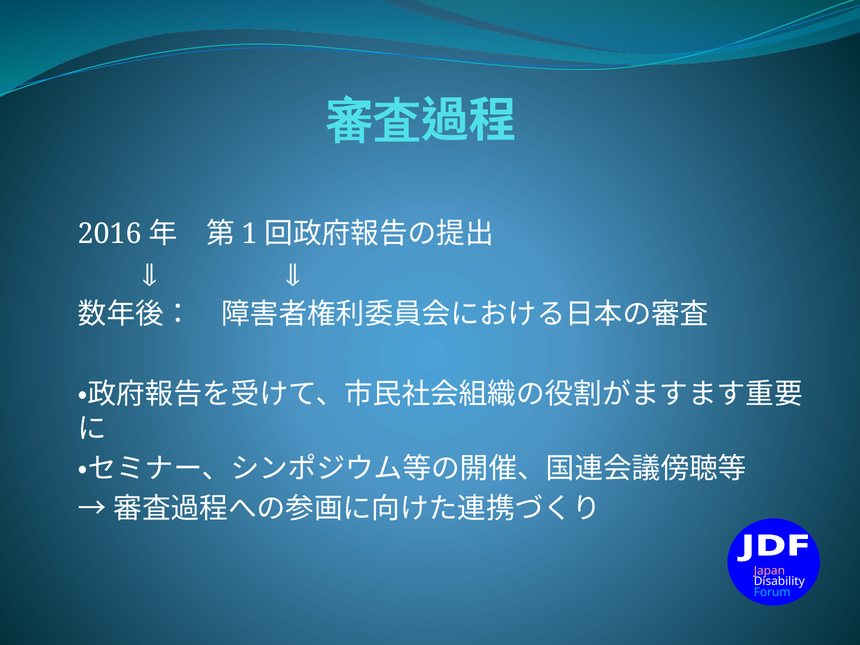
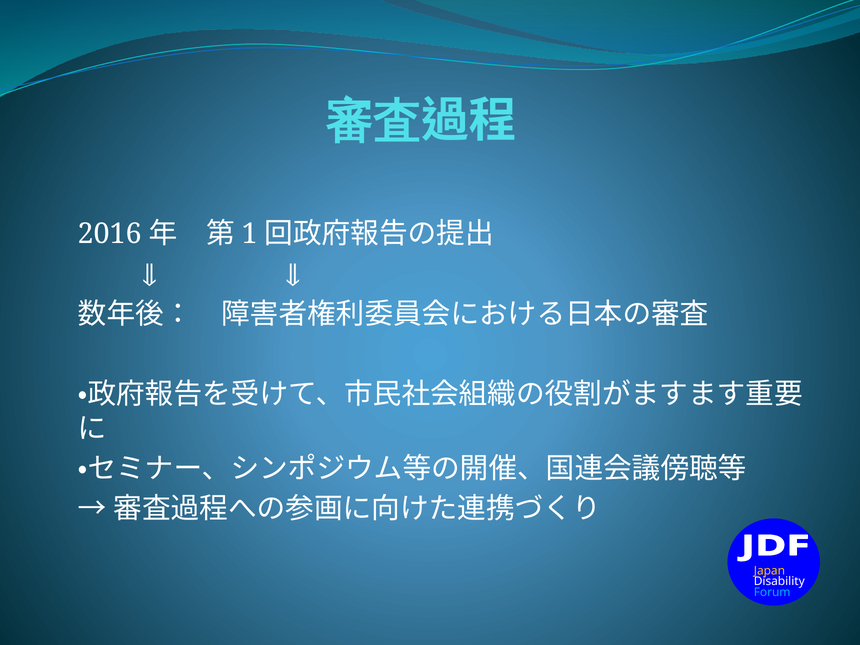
Japan colour: pink -> yellow
